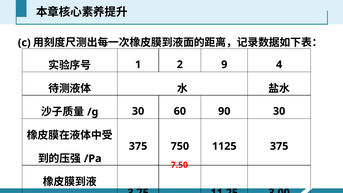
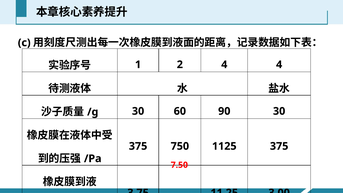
2 9: 9 -> 4
